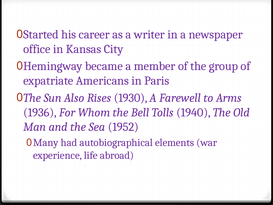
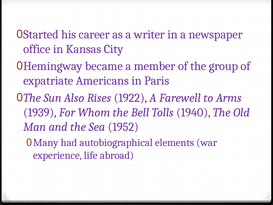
1930: 1930 -> 1922
1936: 1936 -> 1939
